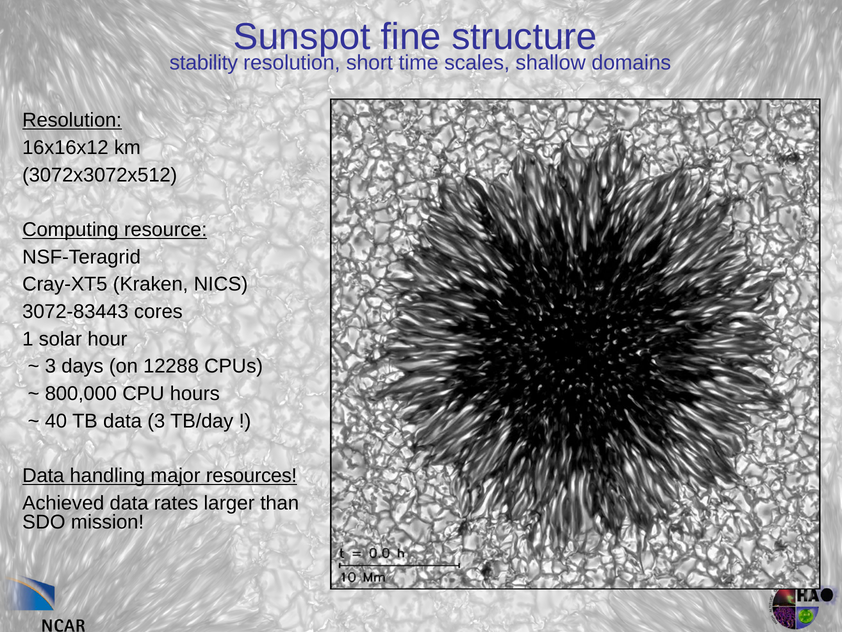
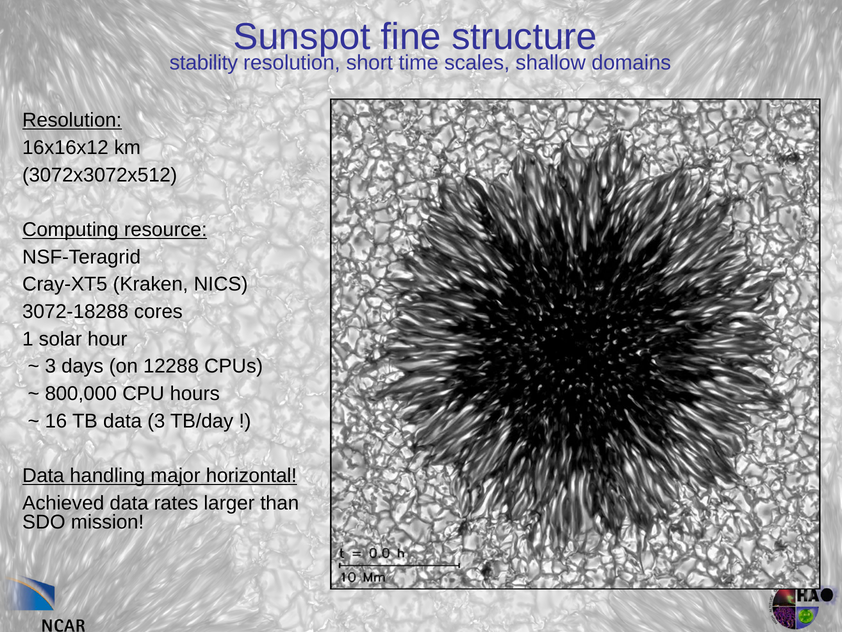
3072-83443: 3072-83443 -> 3072-18288
40: 40 -> 16
resources: resources -> horizontal
